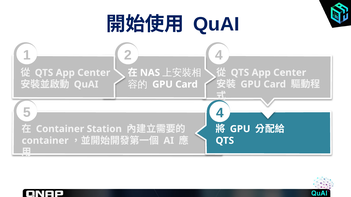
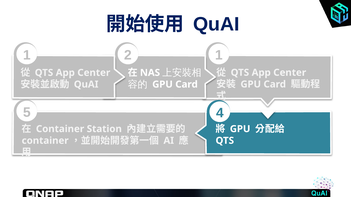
1 4: 4 -> 1
